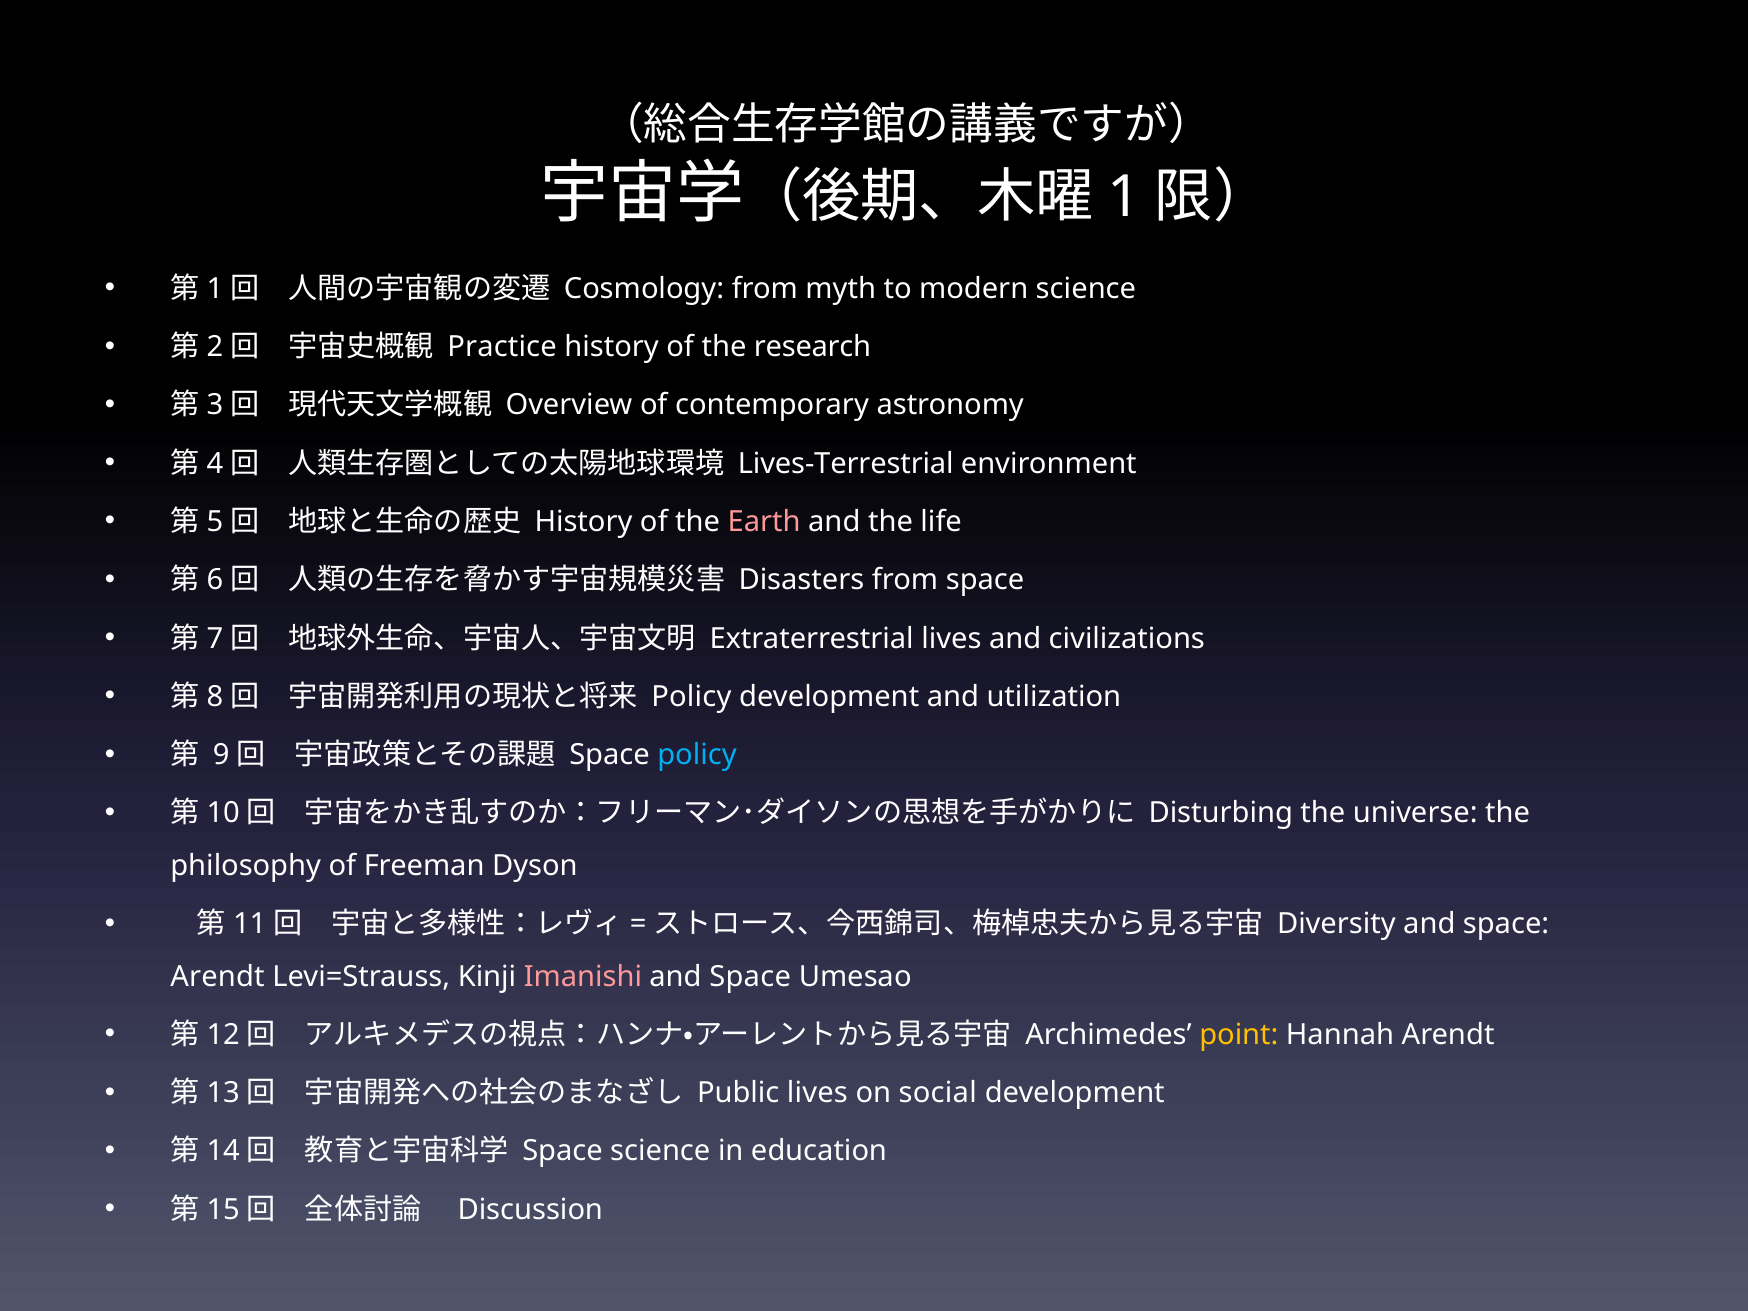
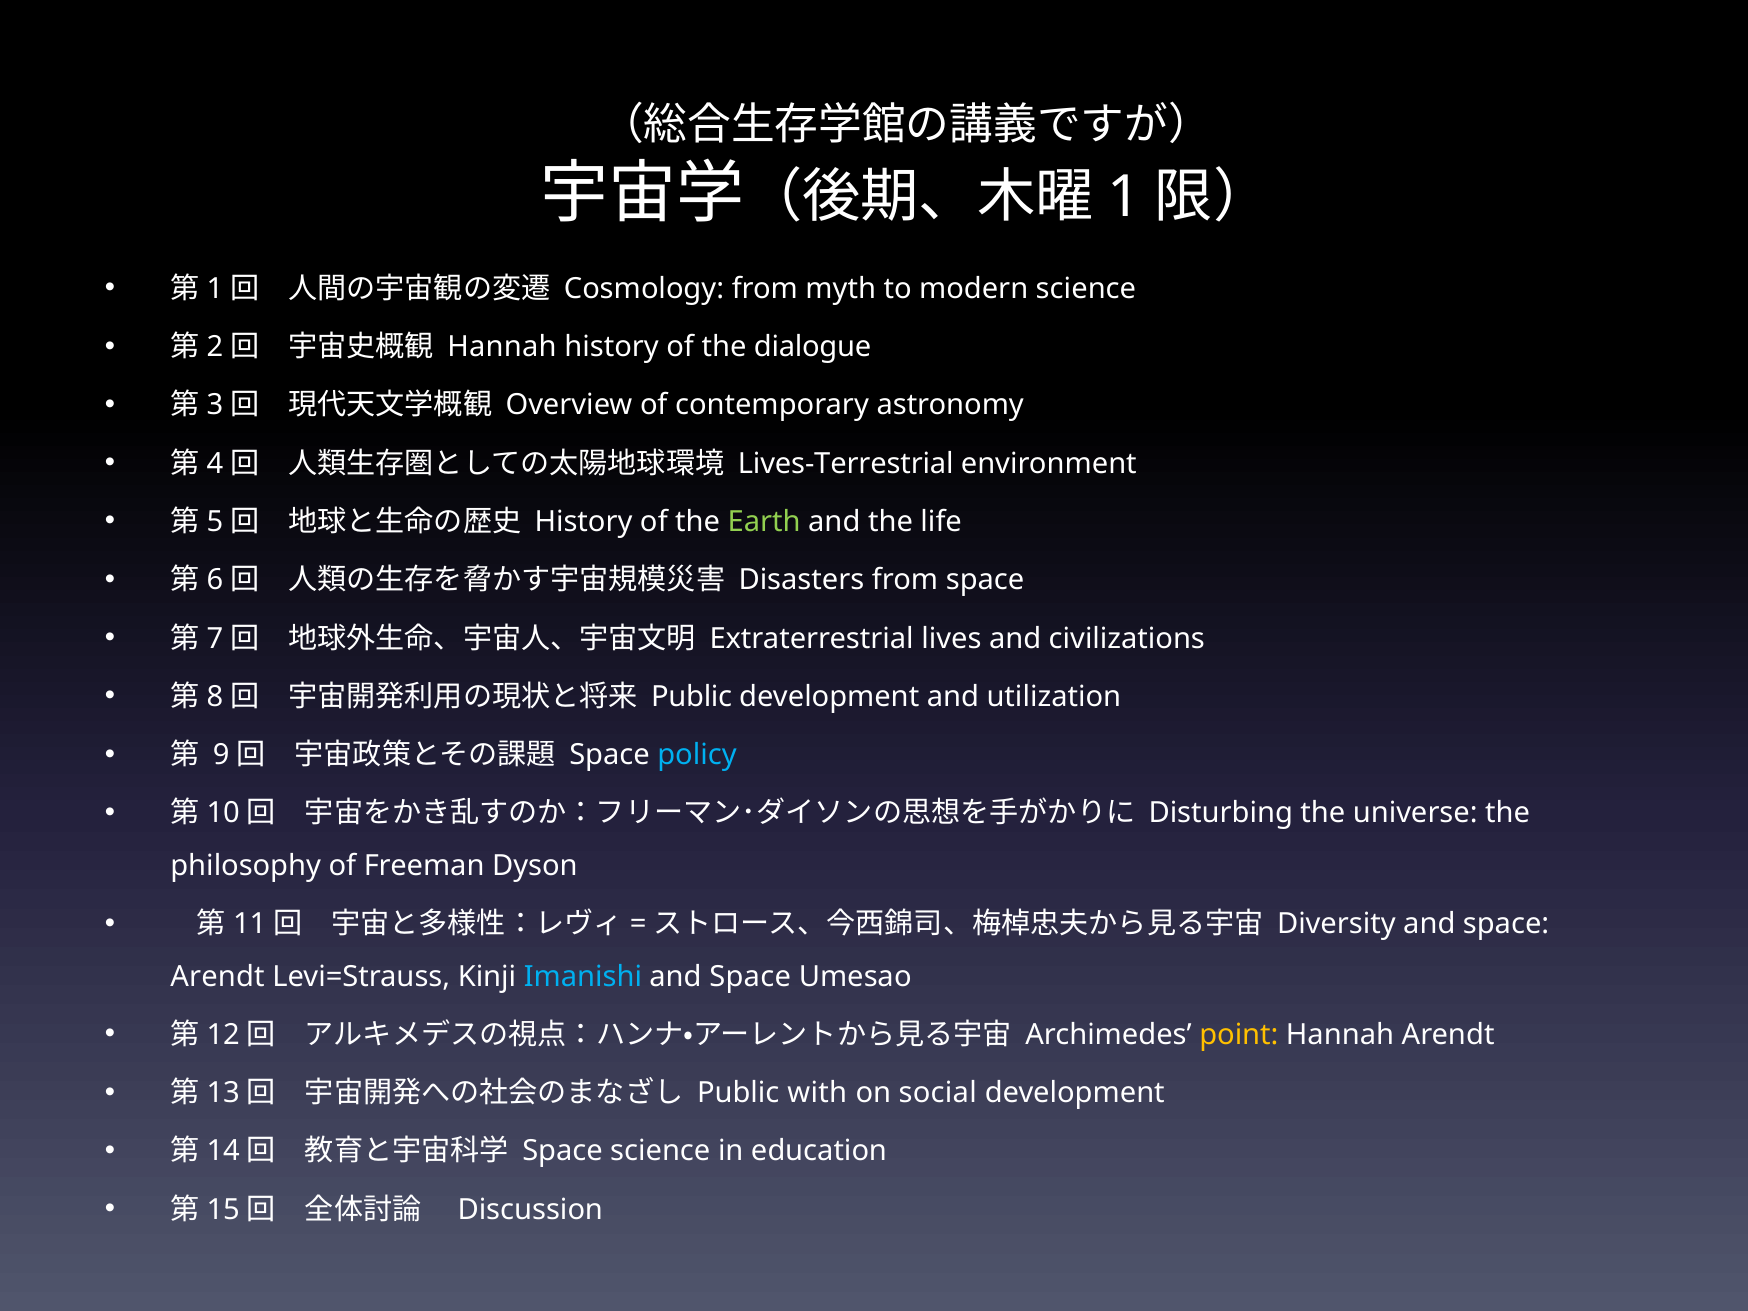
Practice at (502, 347): Practice -> Hannah
research: research -> dialogue
Earth colour: pink -> light green
Policy at (691, 697): Policy -> Public
Imanishi colour: pink -> light blue
Public lives: lives -> with
